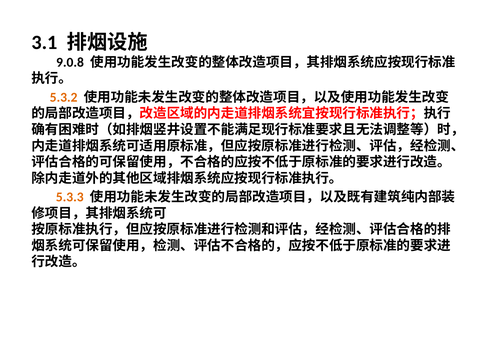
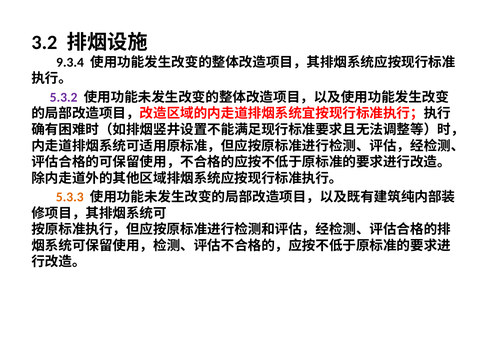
3.1: 3.1 -> 3.2
9.0.8: 9.0.8 -> 9.3.4
5.3.2 colour: orange -> purple
